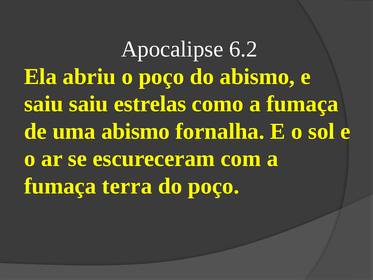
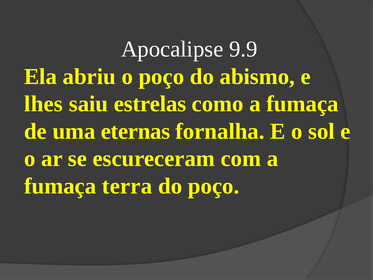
6.2: 6.2 -> 9.9
saiu at (44, 104): saiu -> lhes
uma abismo: abismo -> eternas
